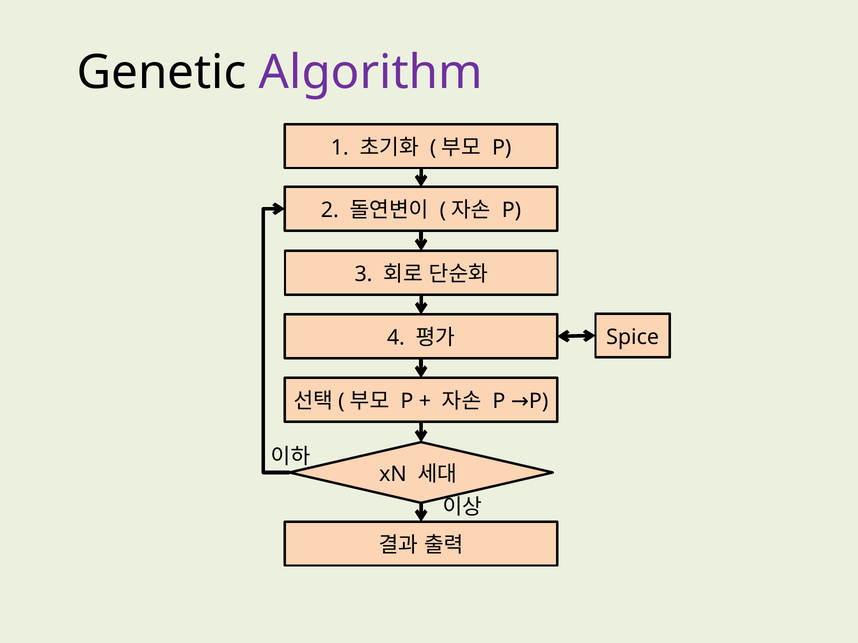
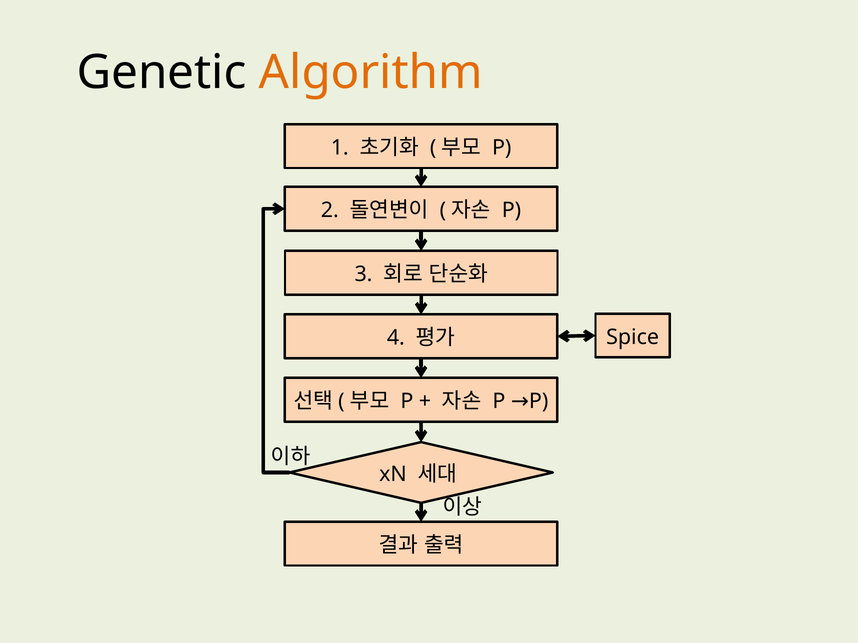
Algorithm colour: purple -> orange
